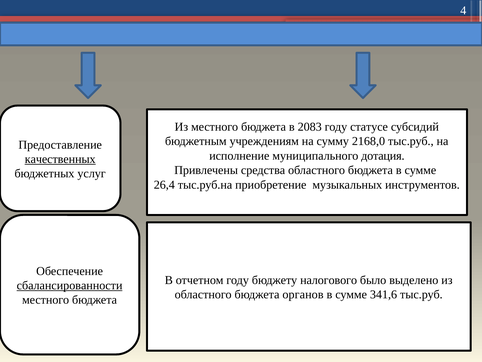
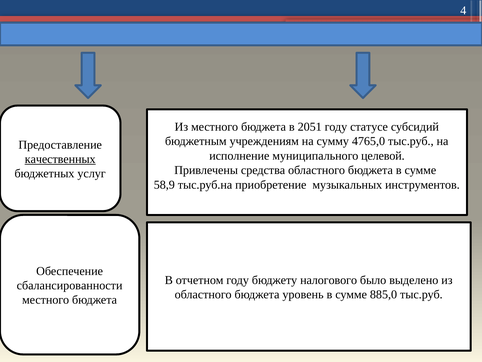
2083: 2083 -> 2051
2168,0: 2168,0 -> 4765,0
дотация: дотация -> целевой
26,4: 26,4 -> 58,9
сбалансированности underline: present -> none
органов: органов -> уровень
341,6: 341,6 -> 885,0
